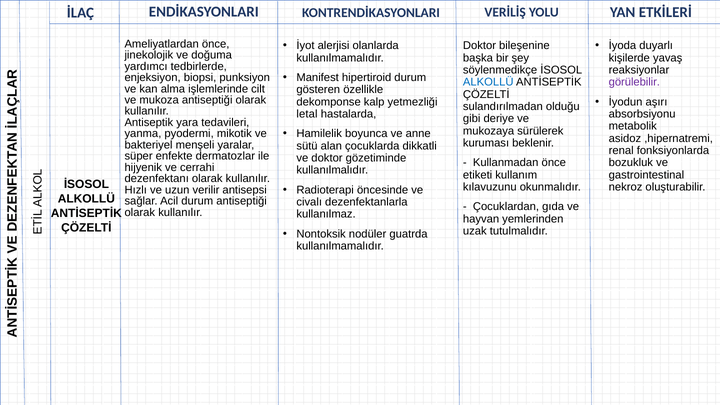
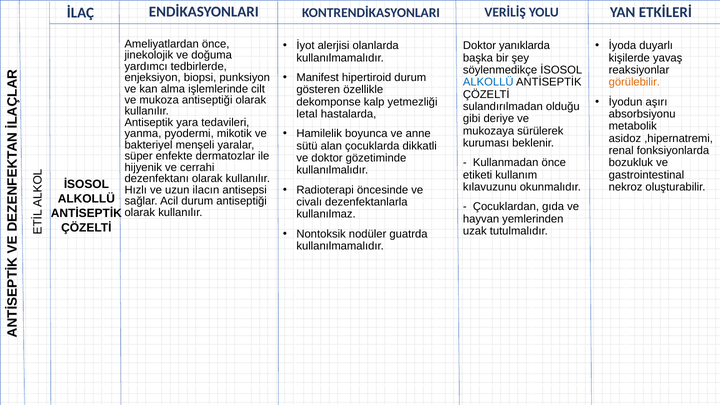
bileşenine: bileşenine -> yanıklarda
görülebilir colour: purple -> orange
verilir: verilir -> ilacın
